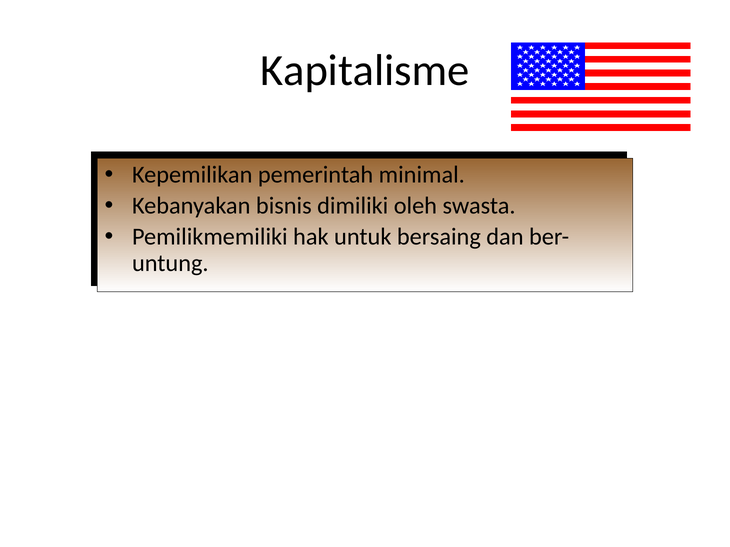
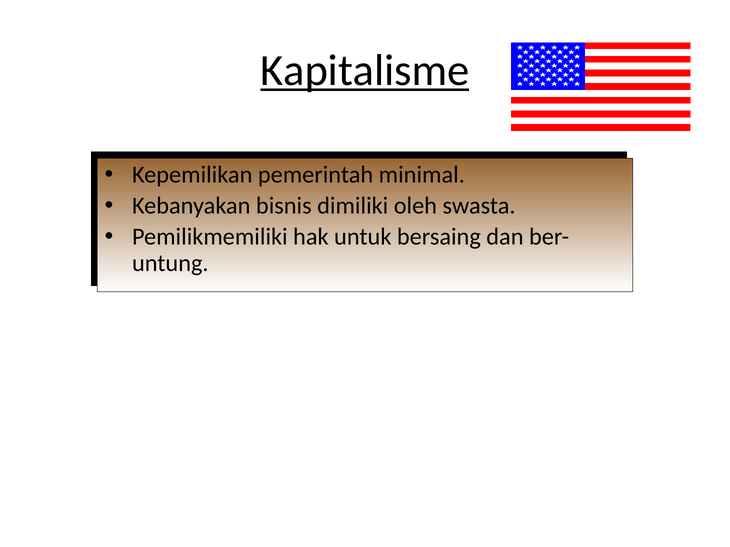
Kapitalisme underline: none -> present
